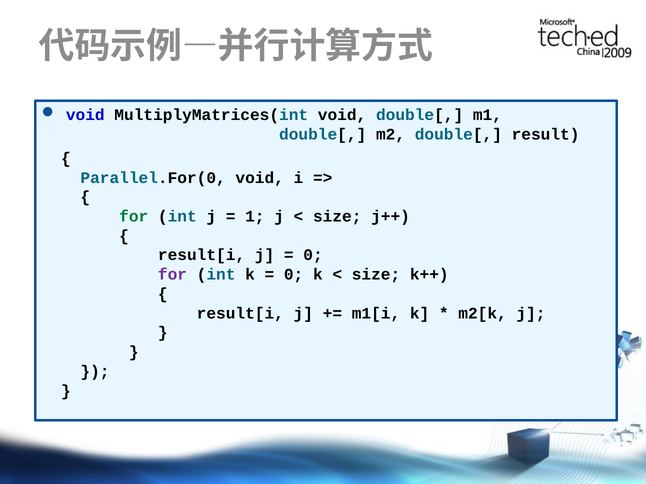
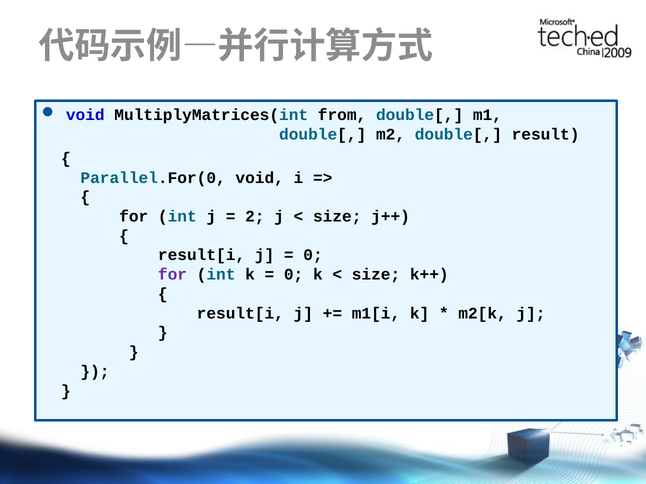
MultiplyMatrices(int void: void -> from
for at (134, 217) colour: green -> black
1: 1 -> 2
